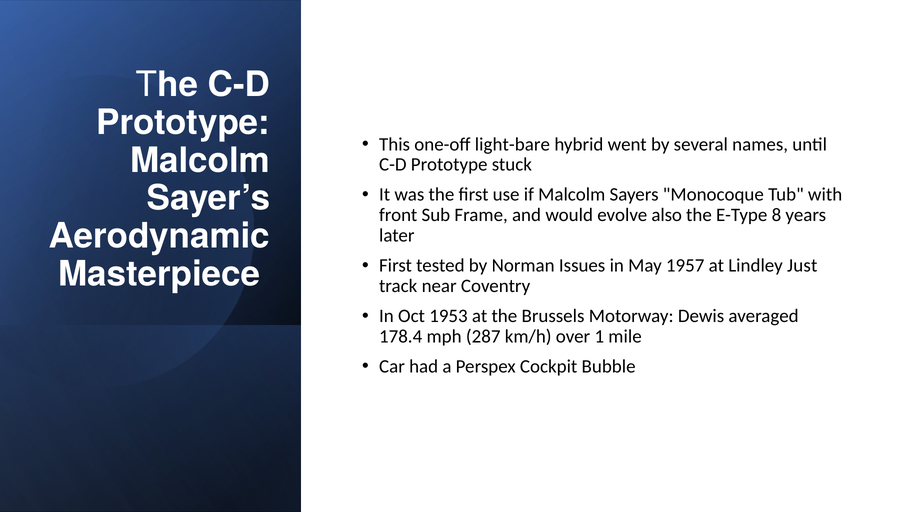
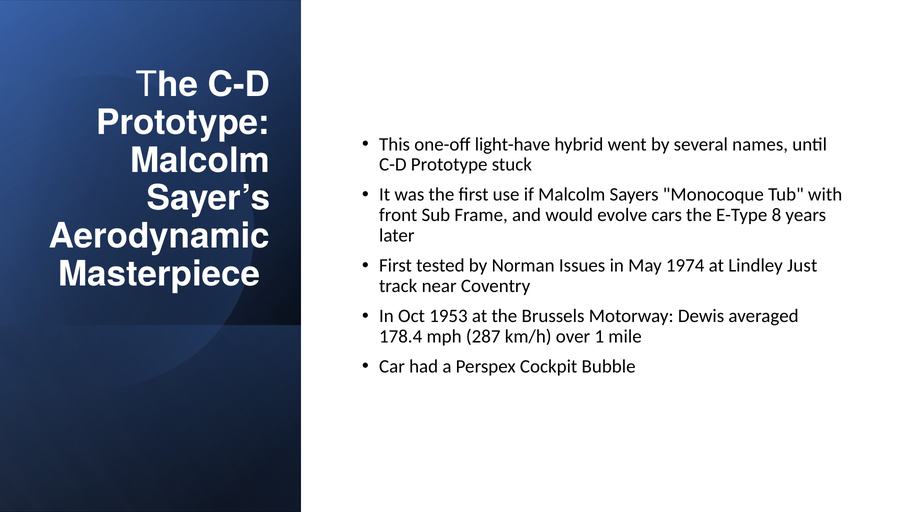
light-bare: light-bare -> light-have
also: also -> cars
1957: 1957 -> 1974
